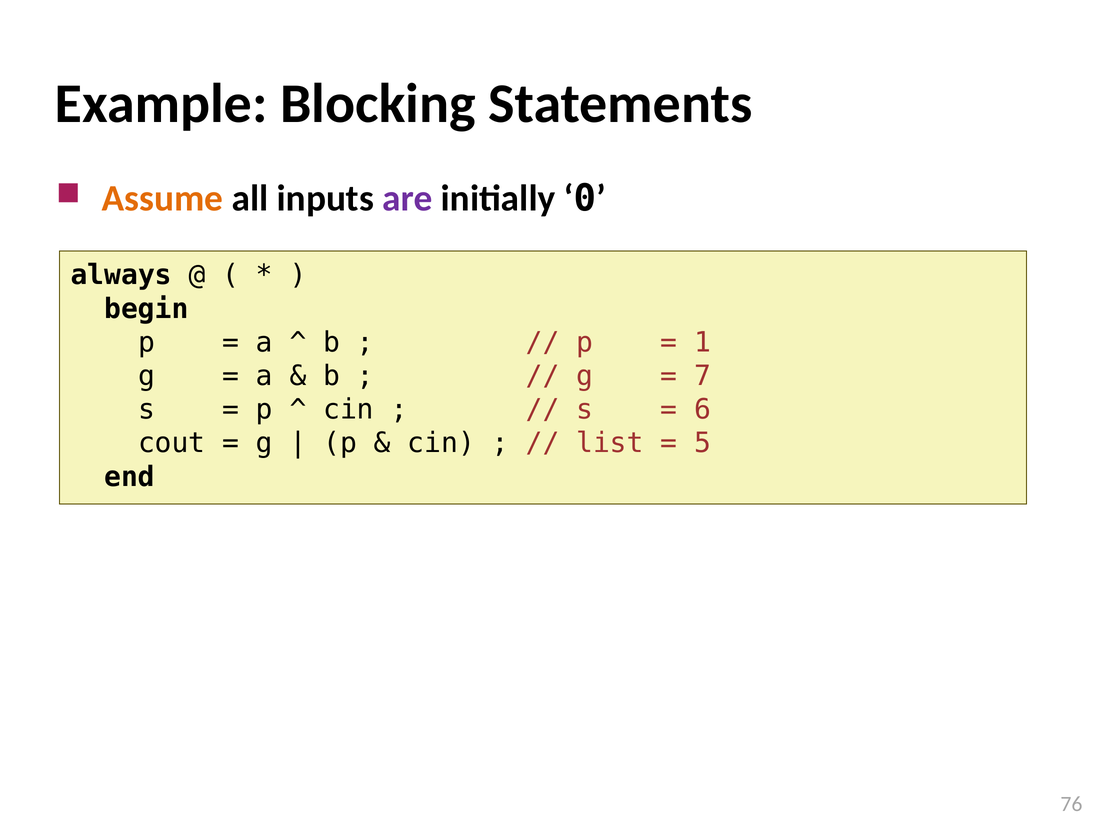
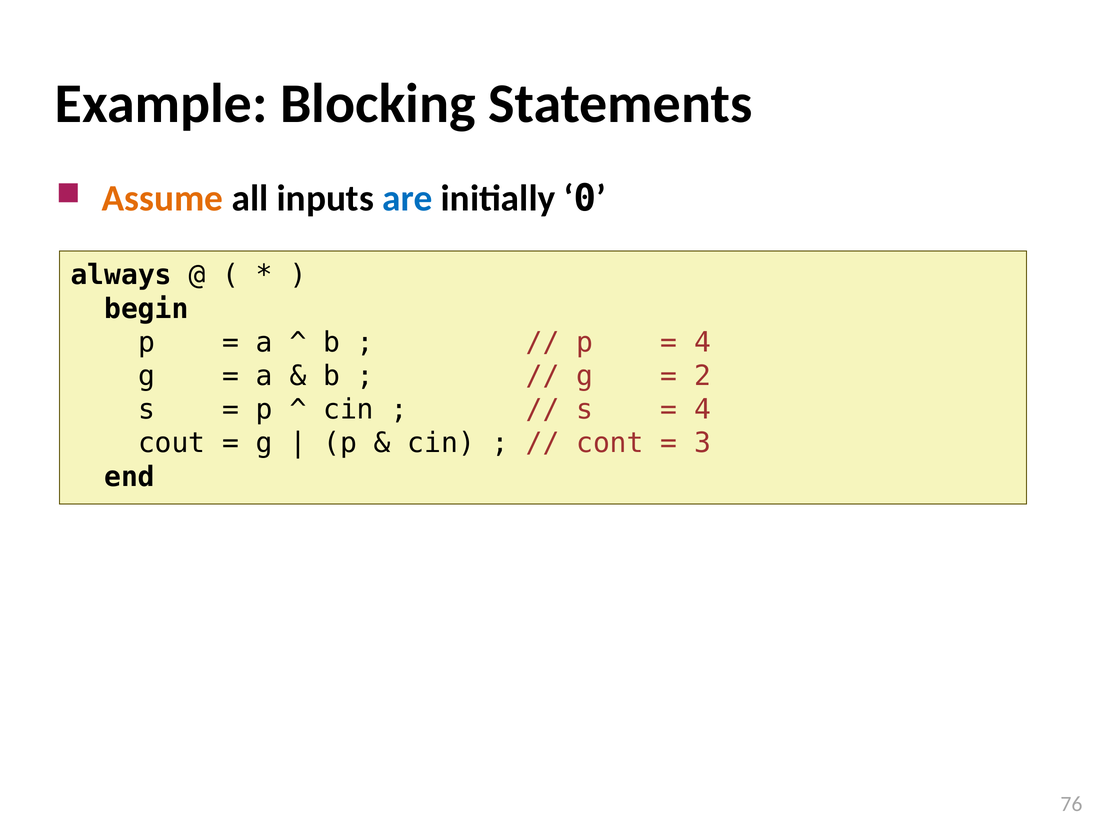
are colour: purple -> blue
1 at (703, 342): 1 -> 4
7: 7 -> 2
6 at (703, 410): 6 -> 4
list: list -> cont
5: 5 -> 3
